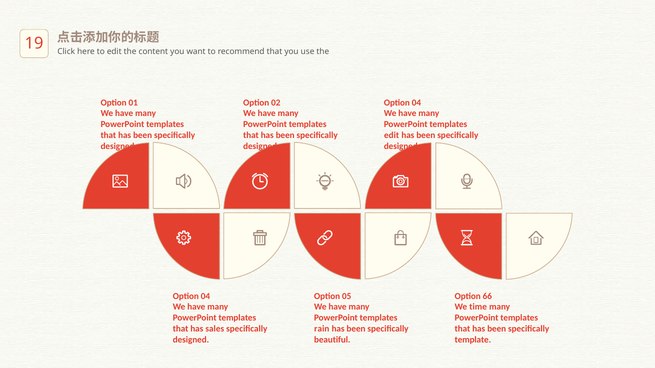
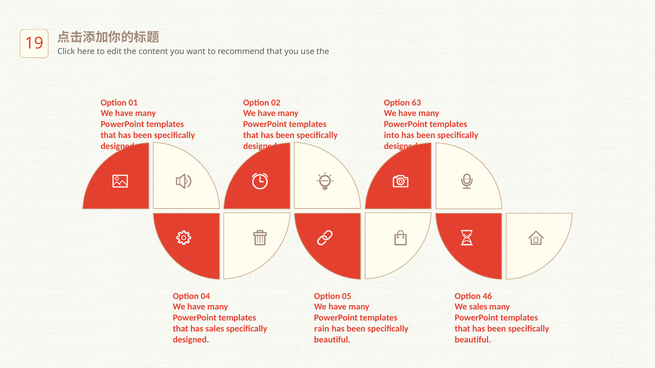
04 at (416, 103): 04 -> 63
edit at (392, 135): edit -> into
66: 66 -> 46
We time: time -> sales
template at (473, 340): template -> beautiful
